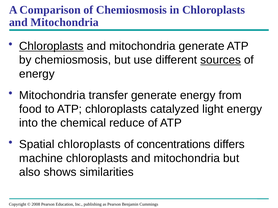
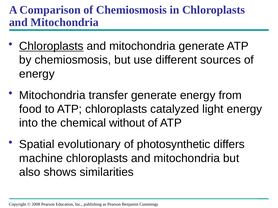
sources underline: present -> none
reduce: reduce -> without
Spatial chloroplasts: chloroplasts -> evolutionary
concentrations: concentrations -> photosynthetic
